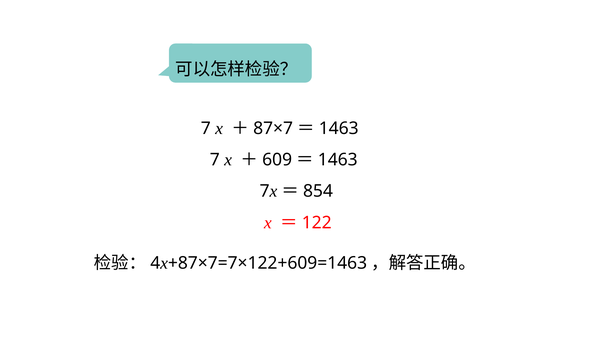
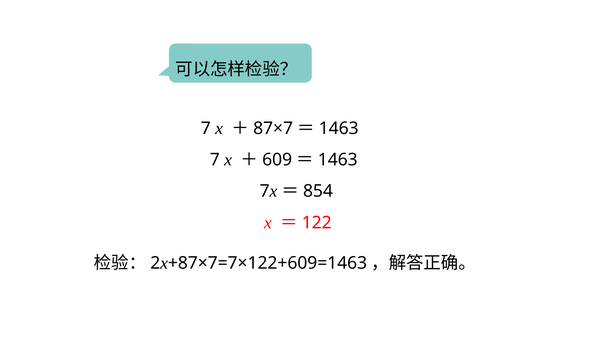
4: 4 -> 2
